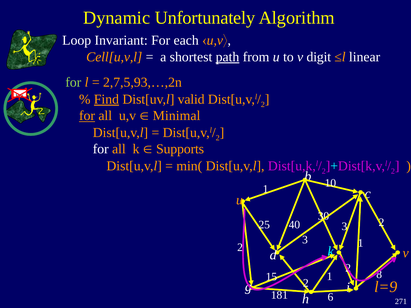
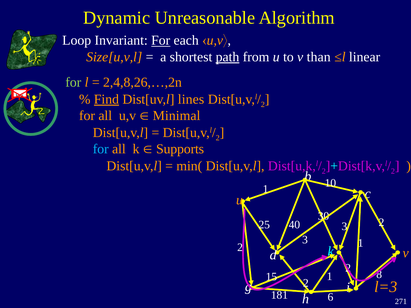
Unfortunately: Unfortunately -> Unreasonable
For at (161, 40) underline: none -> present
Cell[u,v,l: Cell[u,v,l -> Size[u,v,l
digit: digit -> than
2,7,5,93,…,2n: 2,7,5,93,…,2n -> 2,4,8,26,…,2n
valid: valid -> lines
for at (87, 116) underline: present -> none
for at (101, 149) colour: white -> light blue
l=9: l=9 -> l=3
